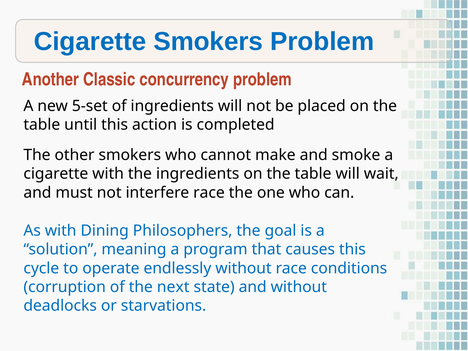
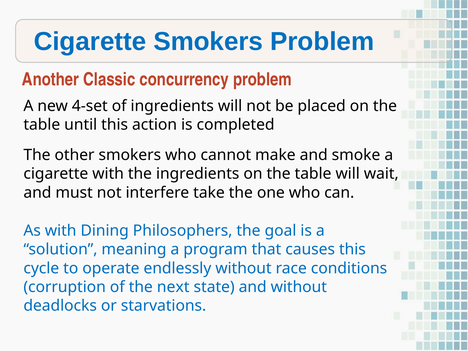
5-set: 5-set -> 4-set
interfere race: race -> take
